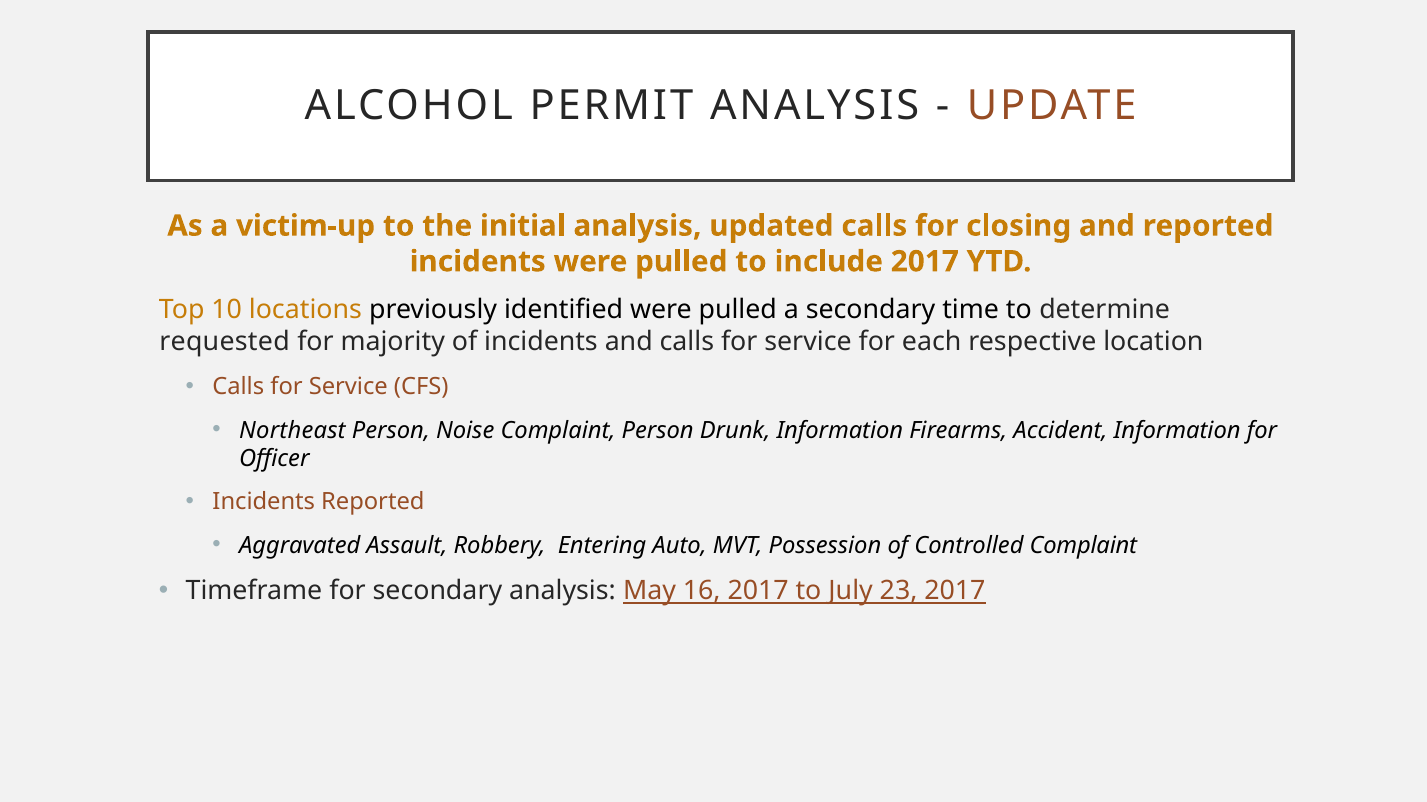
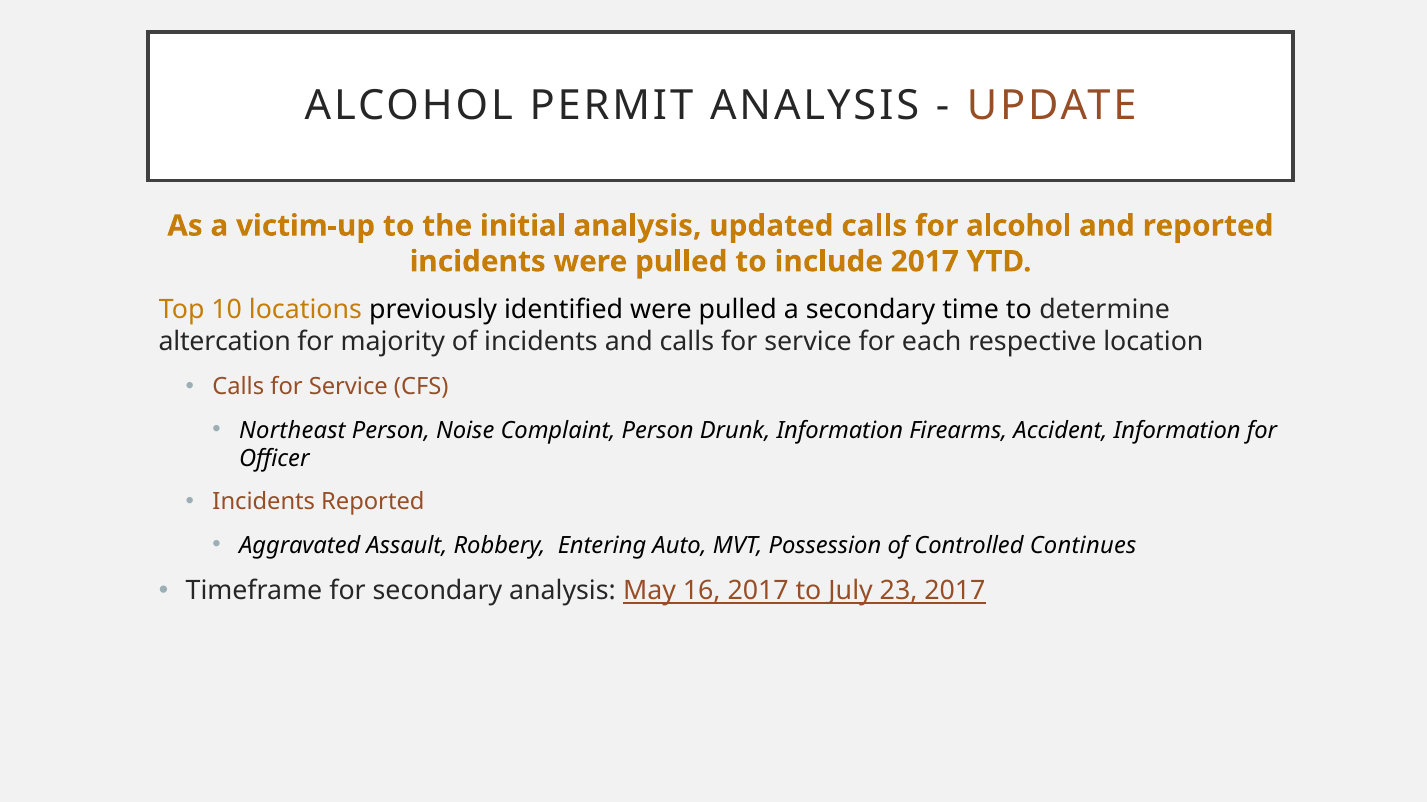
for closing: closing -> alcohol
requested: requested -> altercation
Controlled Complaint: Complaint -> Continues
